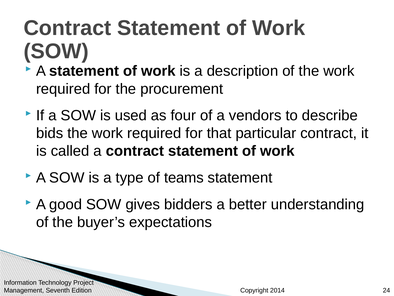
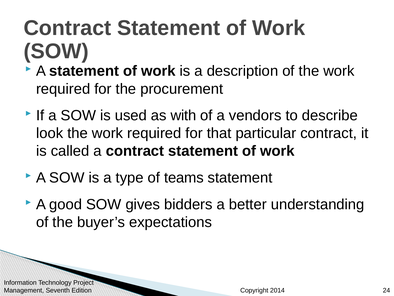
four: four -> with
bids: bids -> look
